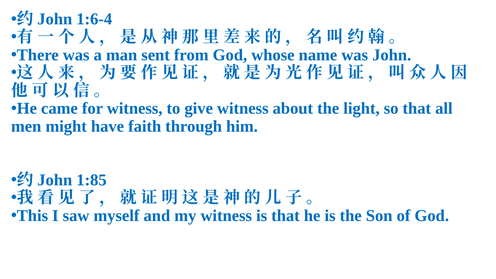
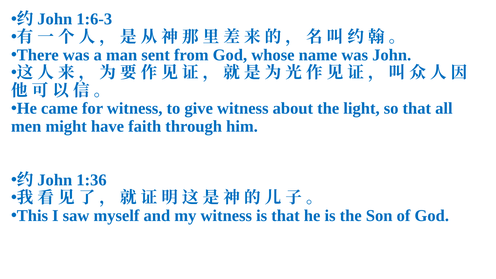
1:6-4: 1:6-4 -> 1:6-3
1:85: 1:85 -> 1:36
